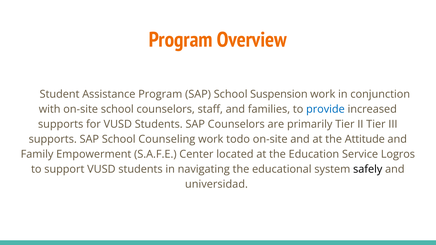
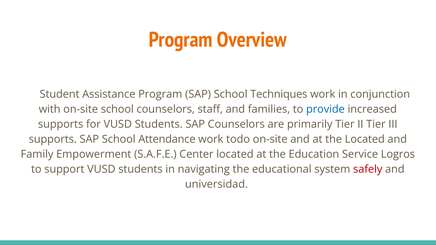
Suspension: Suspension -> Techniques
Counseling: Counseling -> Attendance
the Attitude: Attitude -> Located
safely colour: black -> red
